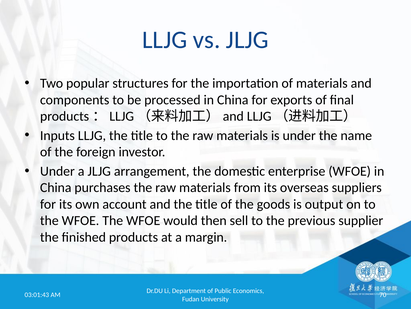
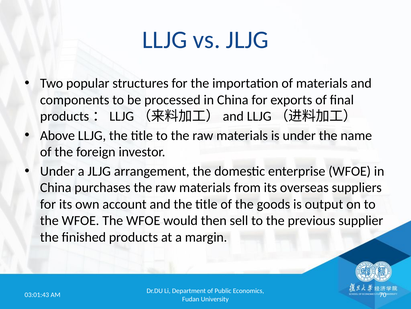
Inputs: Inputs -> Above
